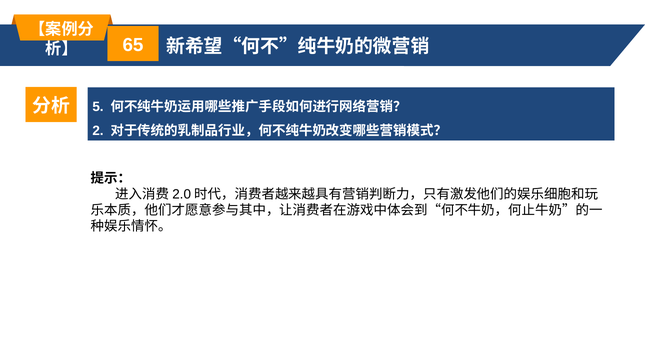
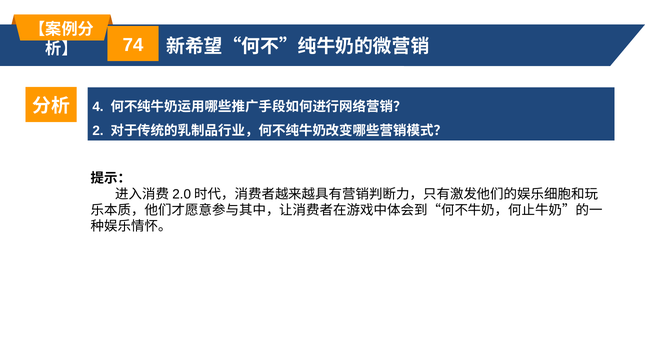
65: 65 -> 74
5: 5 -> 4
